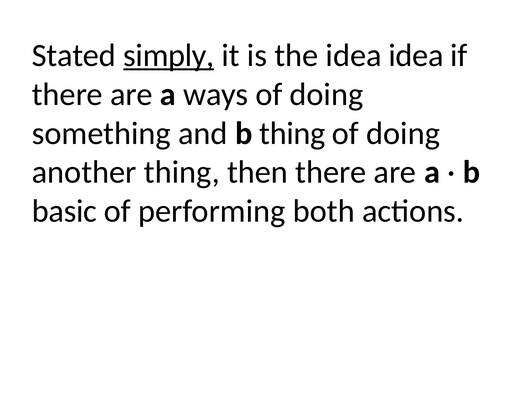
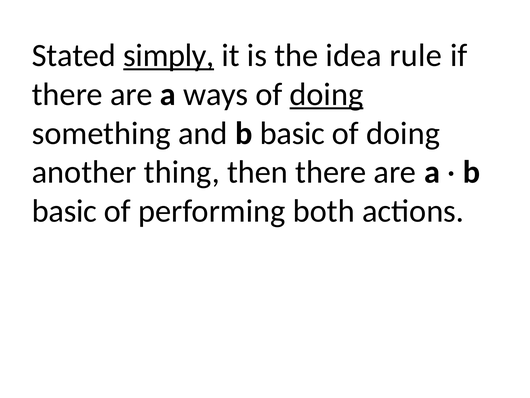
idea idea: idea -> rule
doing at (326, 94) underline: none -> present
and b thing: thing -> basic
